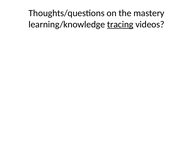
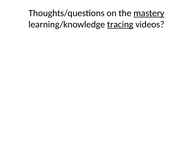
mastery underline: none -> present
